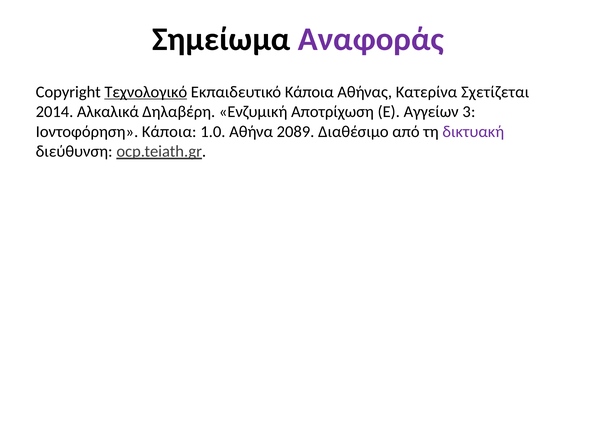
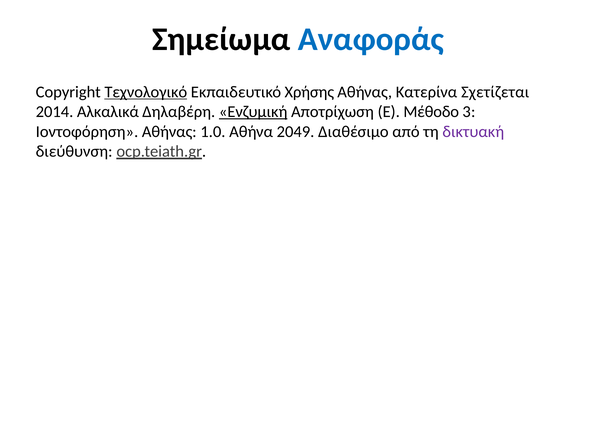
Αναφοράς colour: purple -> blue
Εκπαιδευτικό Κάποια: Κάποια -> Χρήσης
Ενζυμική underline: none -> present
Αγγείων: Αγγείων -> Μέθοδο
Ιοντοφόρηση Κάποια: Κάποια -> Αθήνας
2089: 2089 -> 2049
